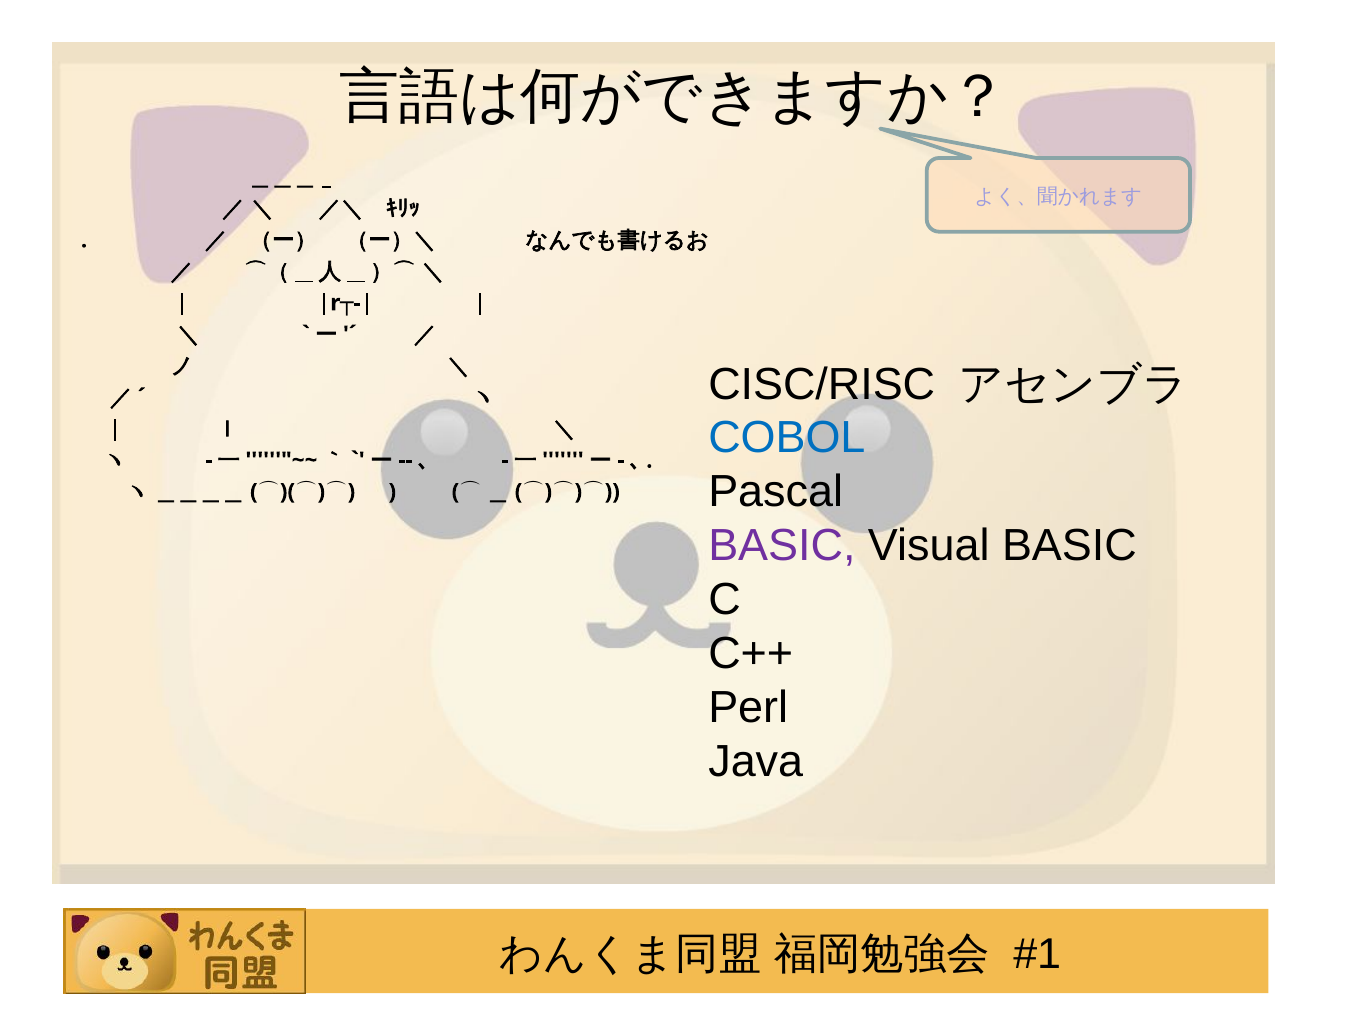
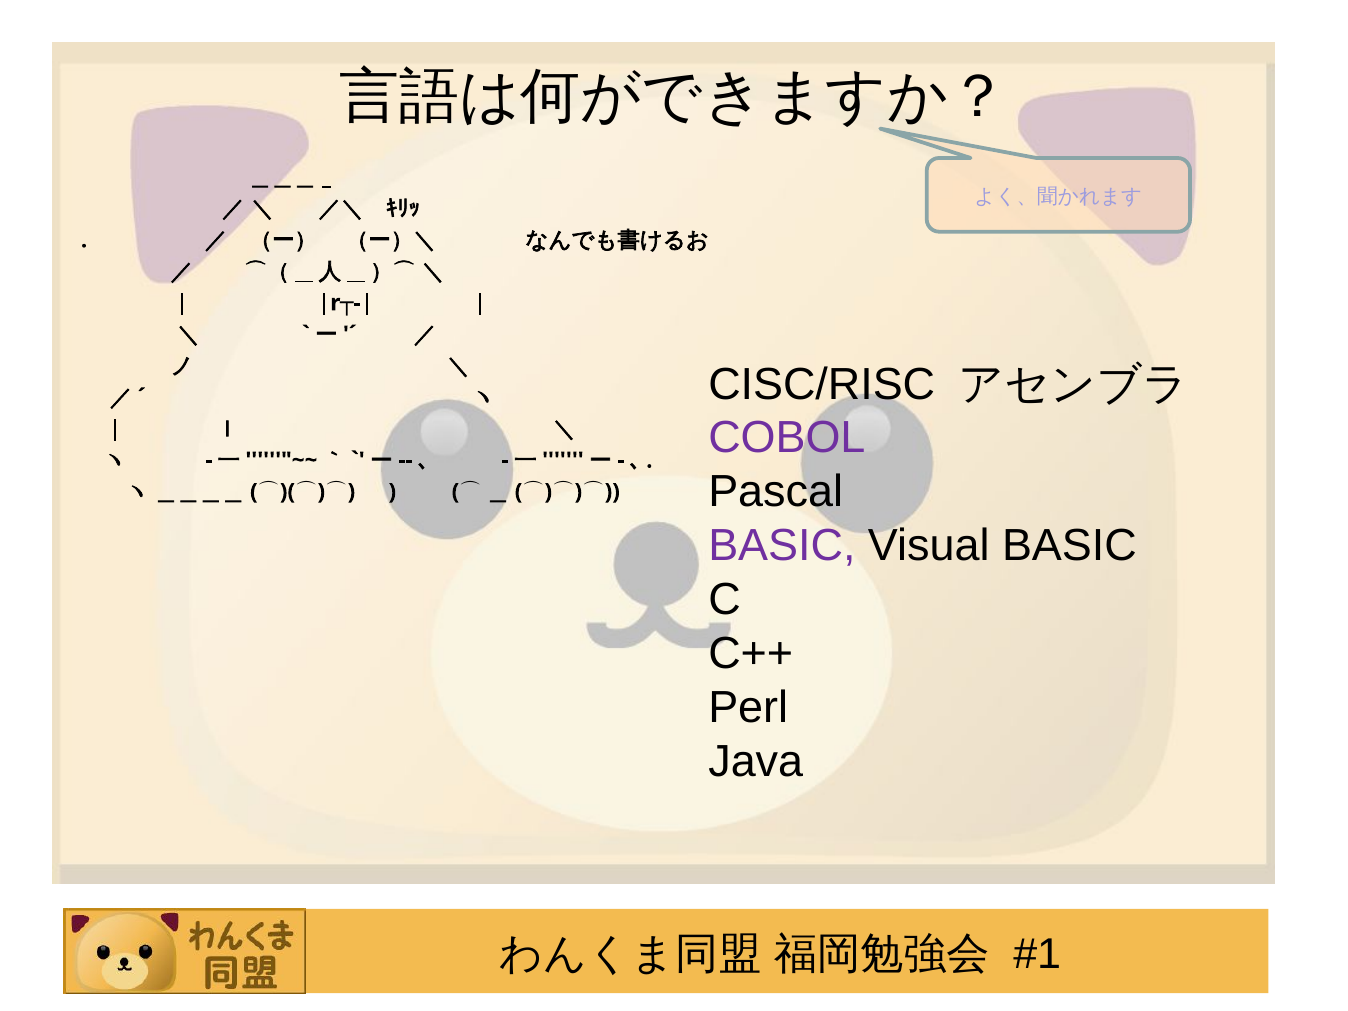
COBOL colour: blue -> purple
